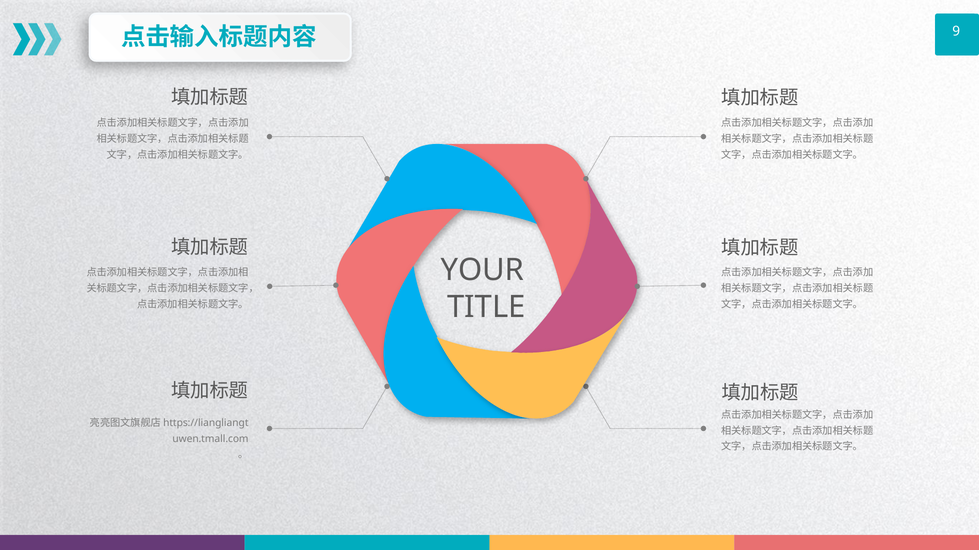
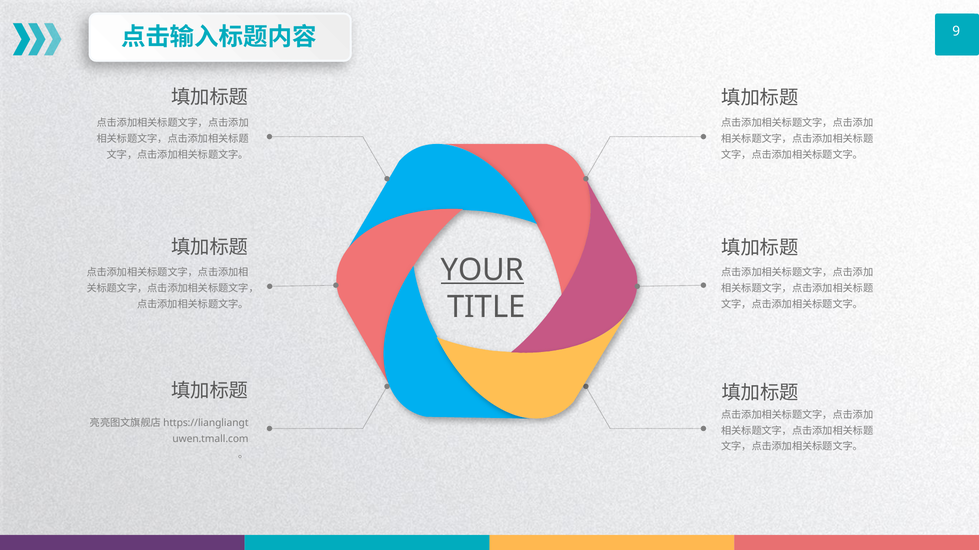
YOUR underline: none -> present
